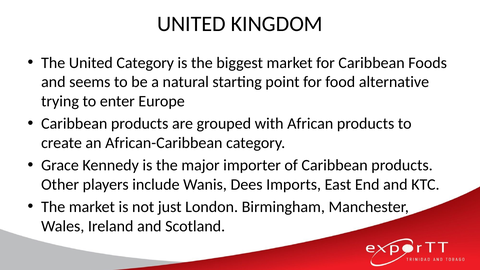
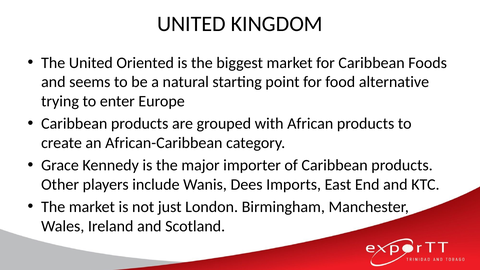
United Category: Category -> Oriented
